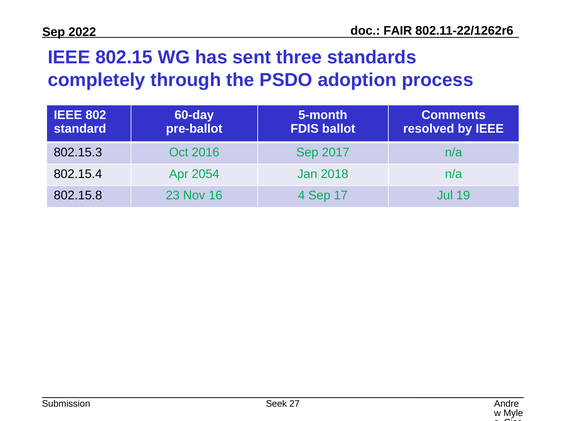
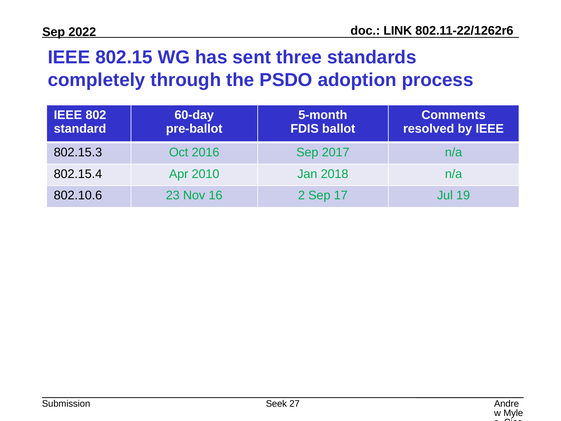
FAIR: FAIR -> LINK
2054: 2054 -> 2010
802.15.8: 802.15.8 -> 802.10.6
4: 4 -> 2
